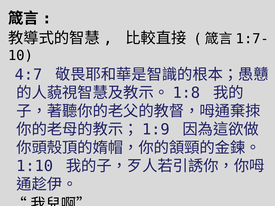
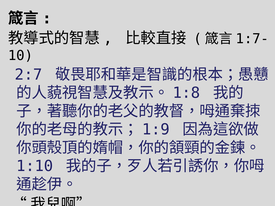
4:7: 4:7 -> 2:7
